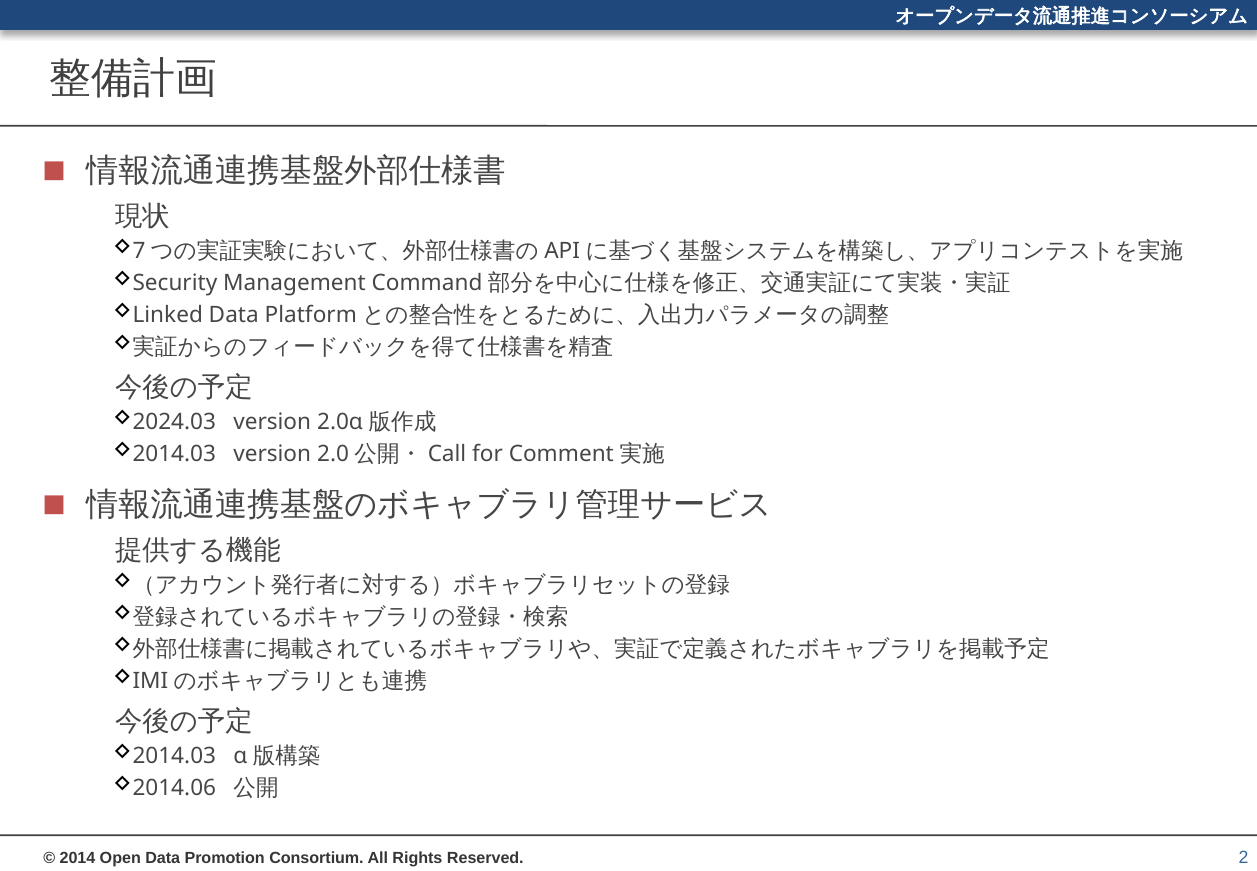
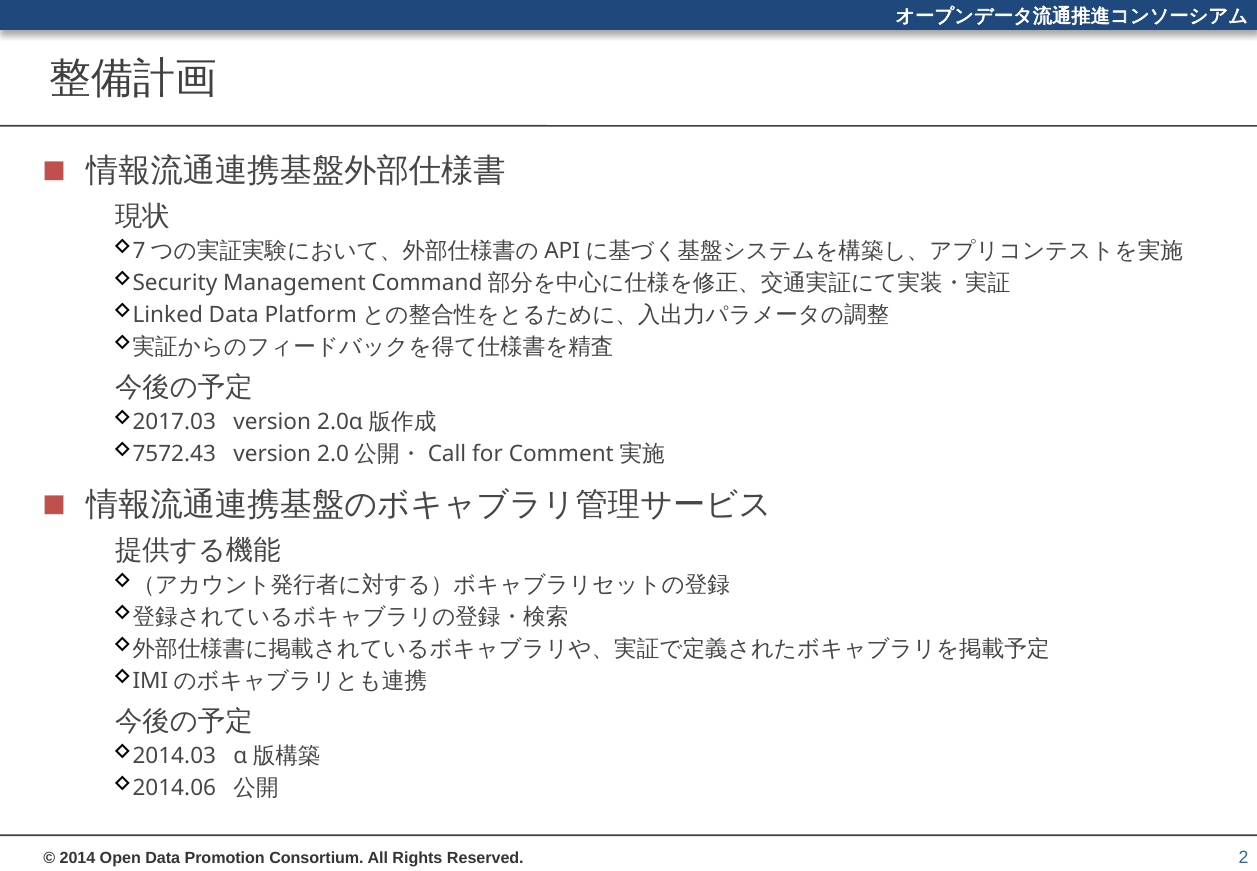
2024.03: 2024.03 -> 2017.03
2014.03 at (174, 454): 2014.03 -> 7572.43
